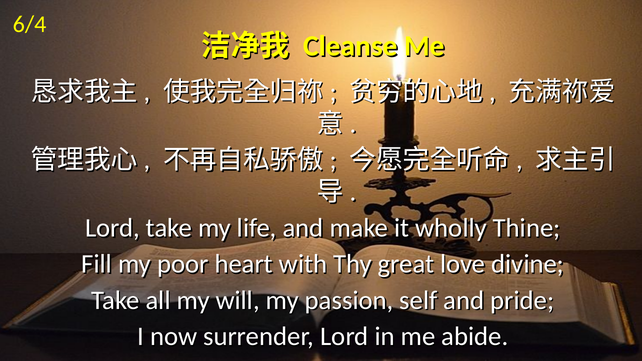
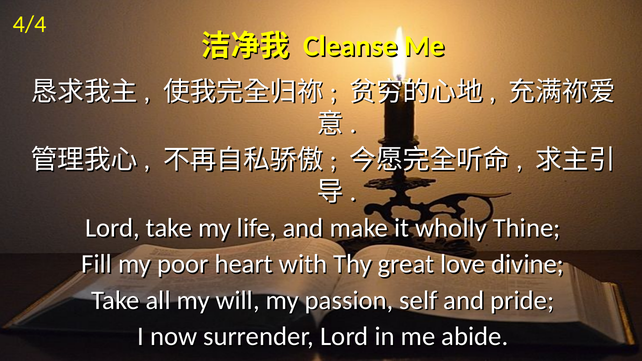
6/4: 6/4 -> 4/4
